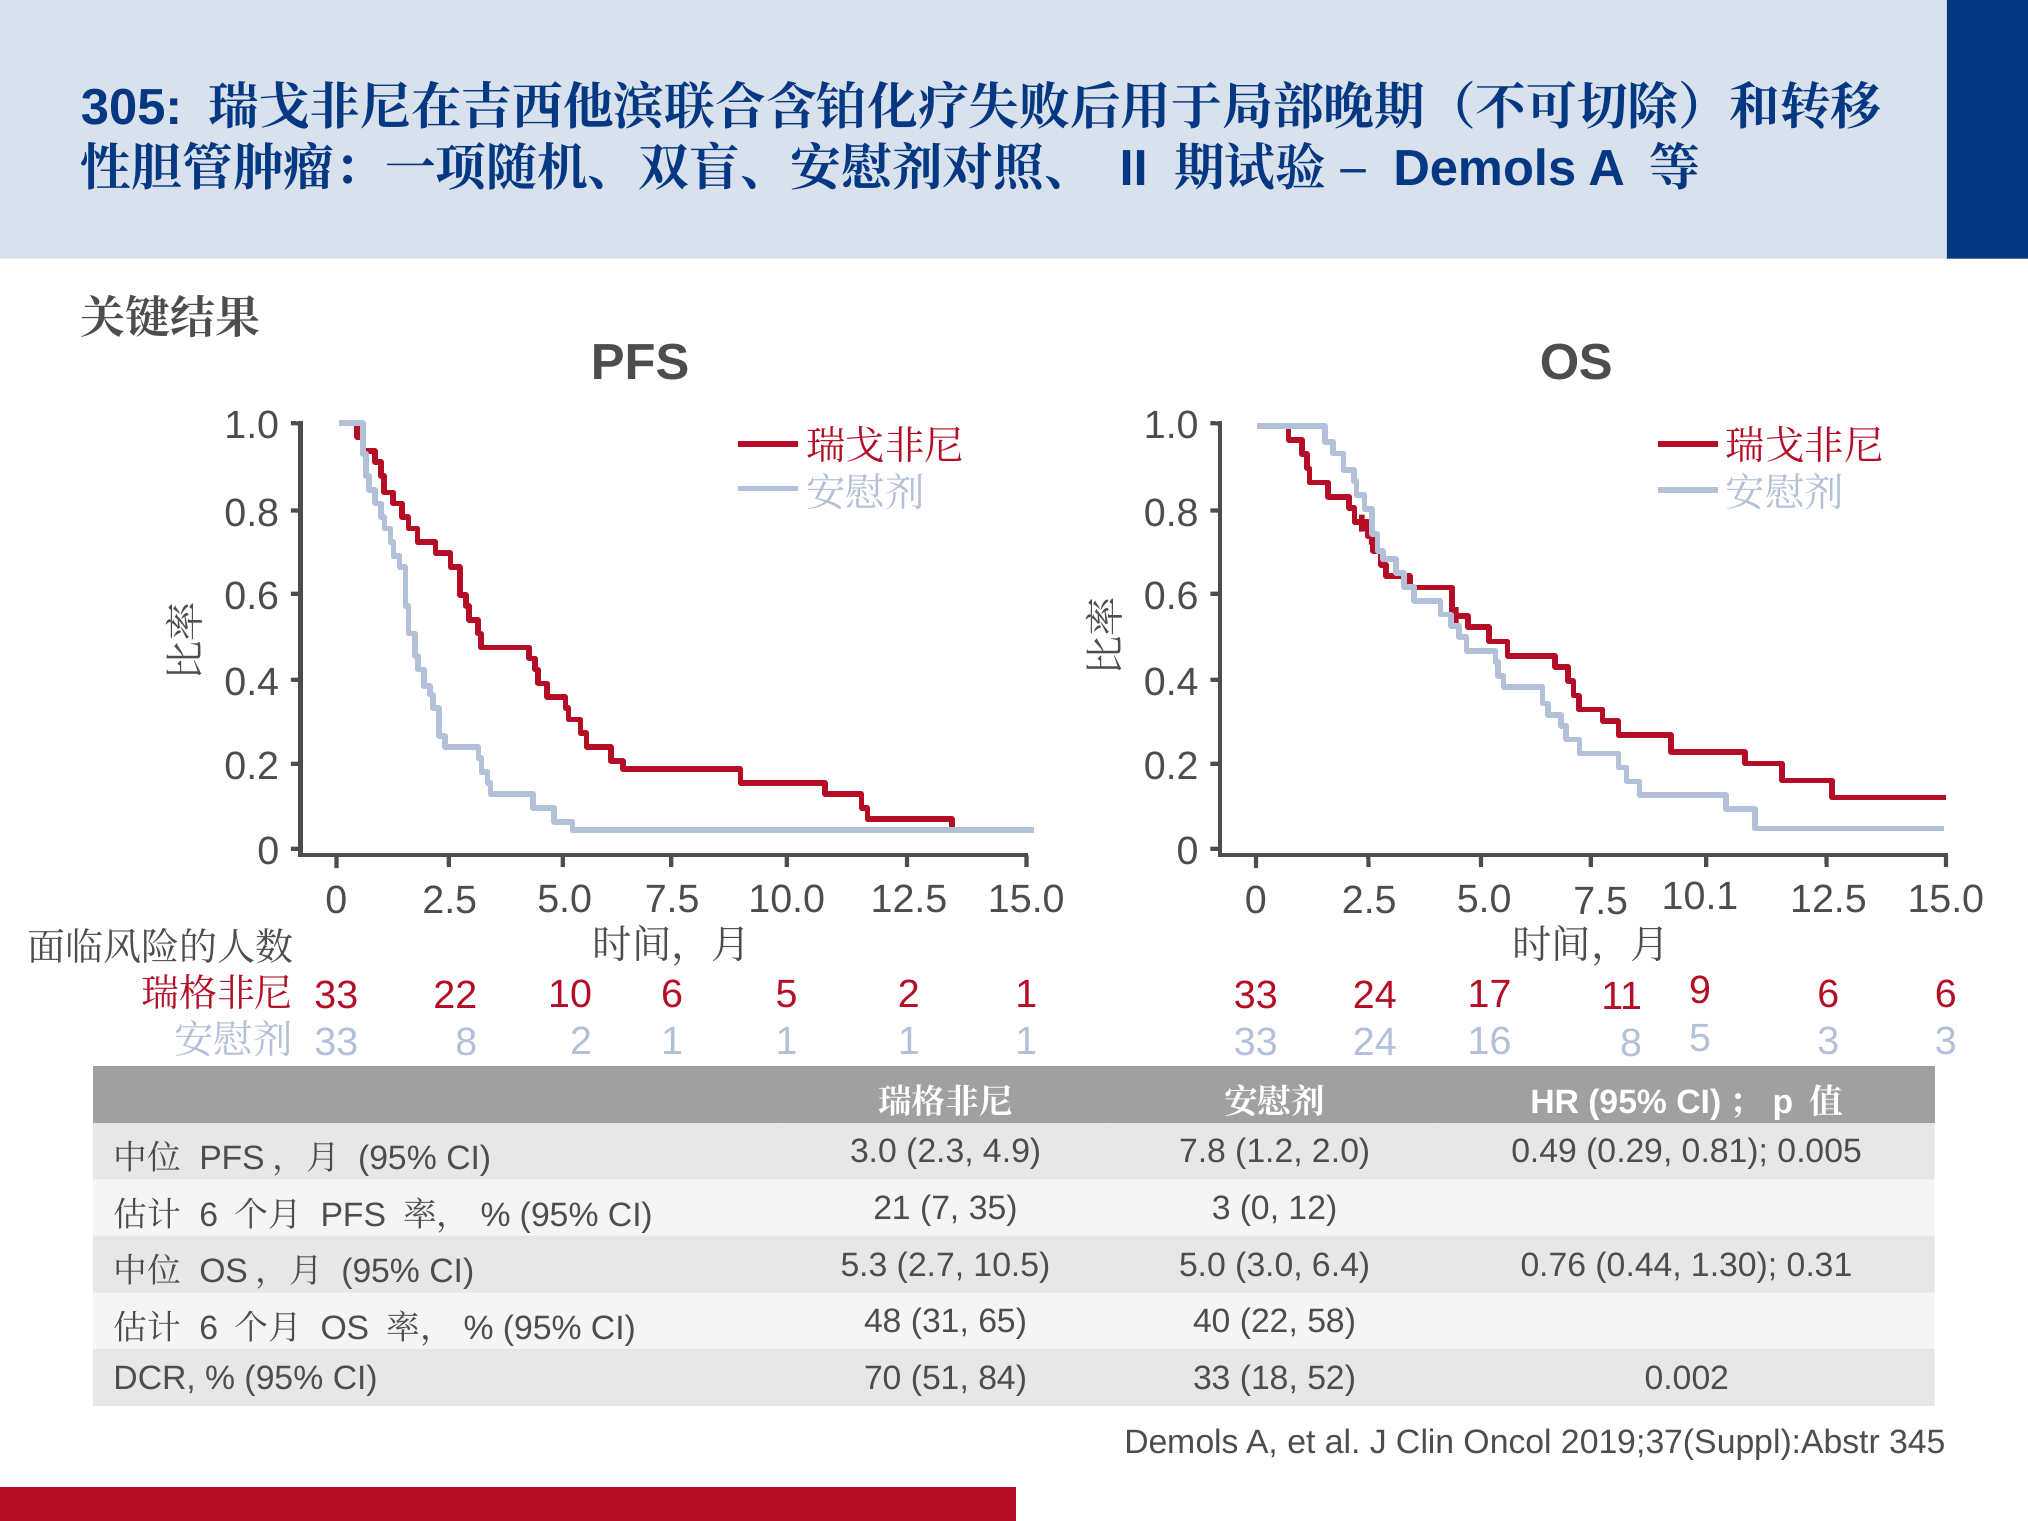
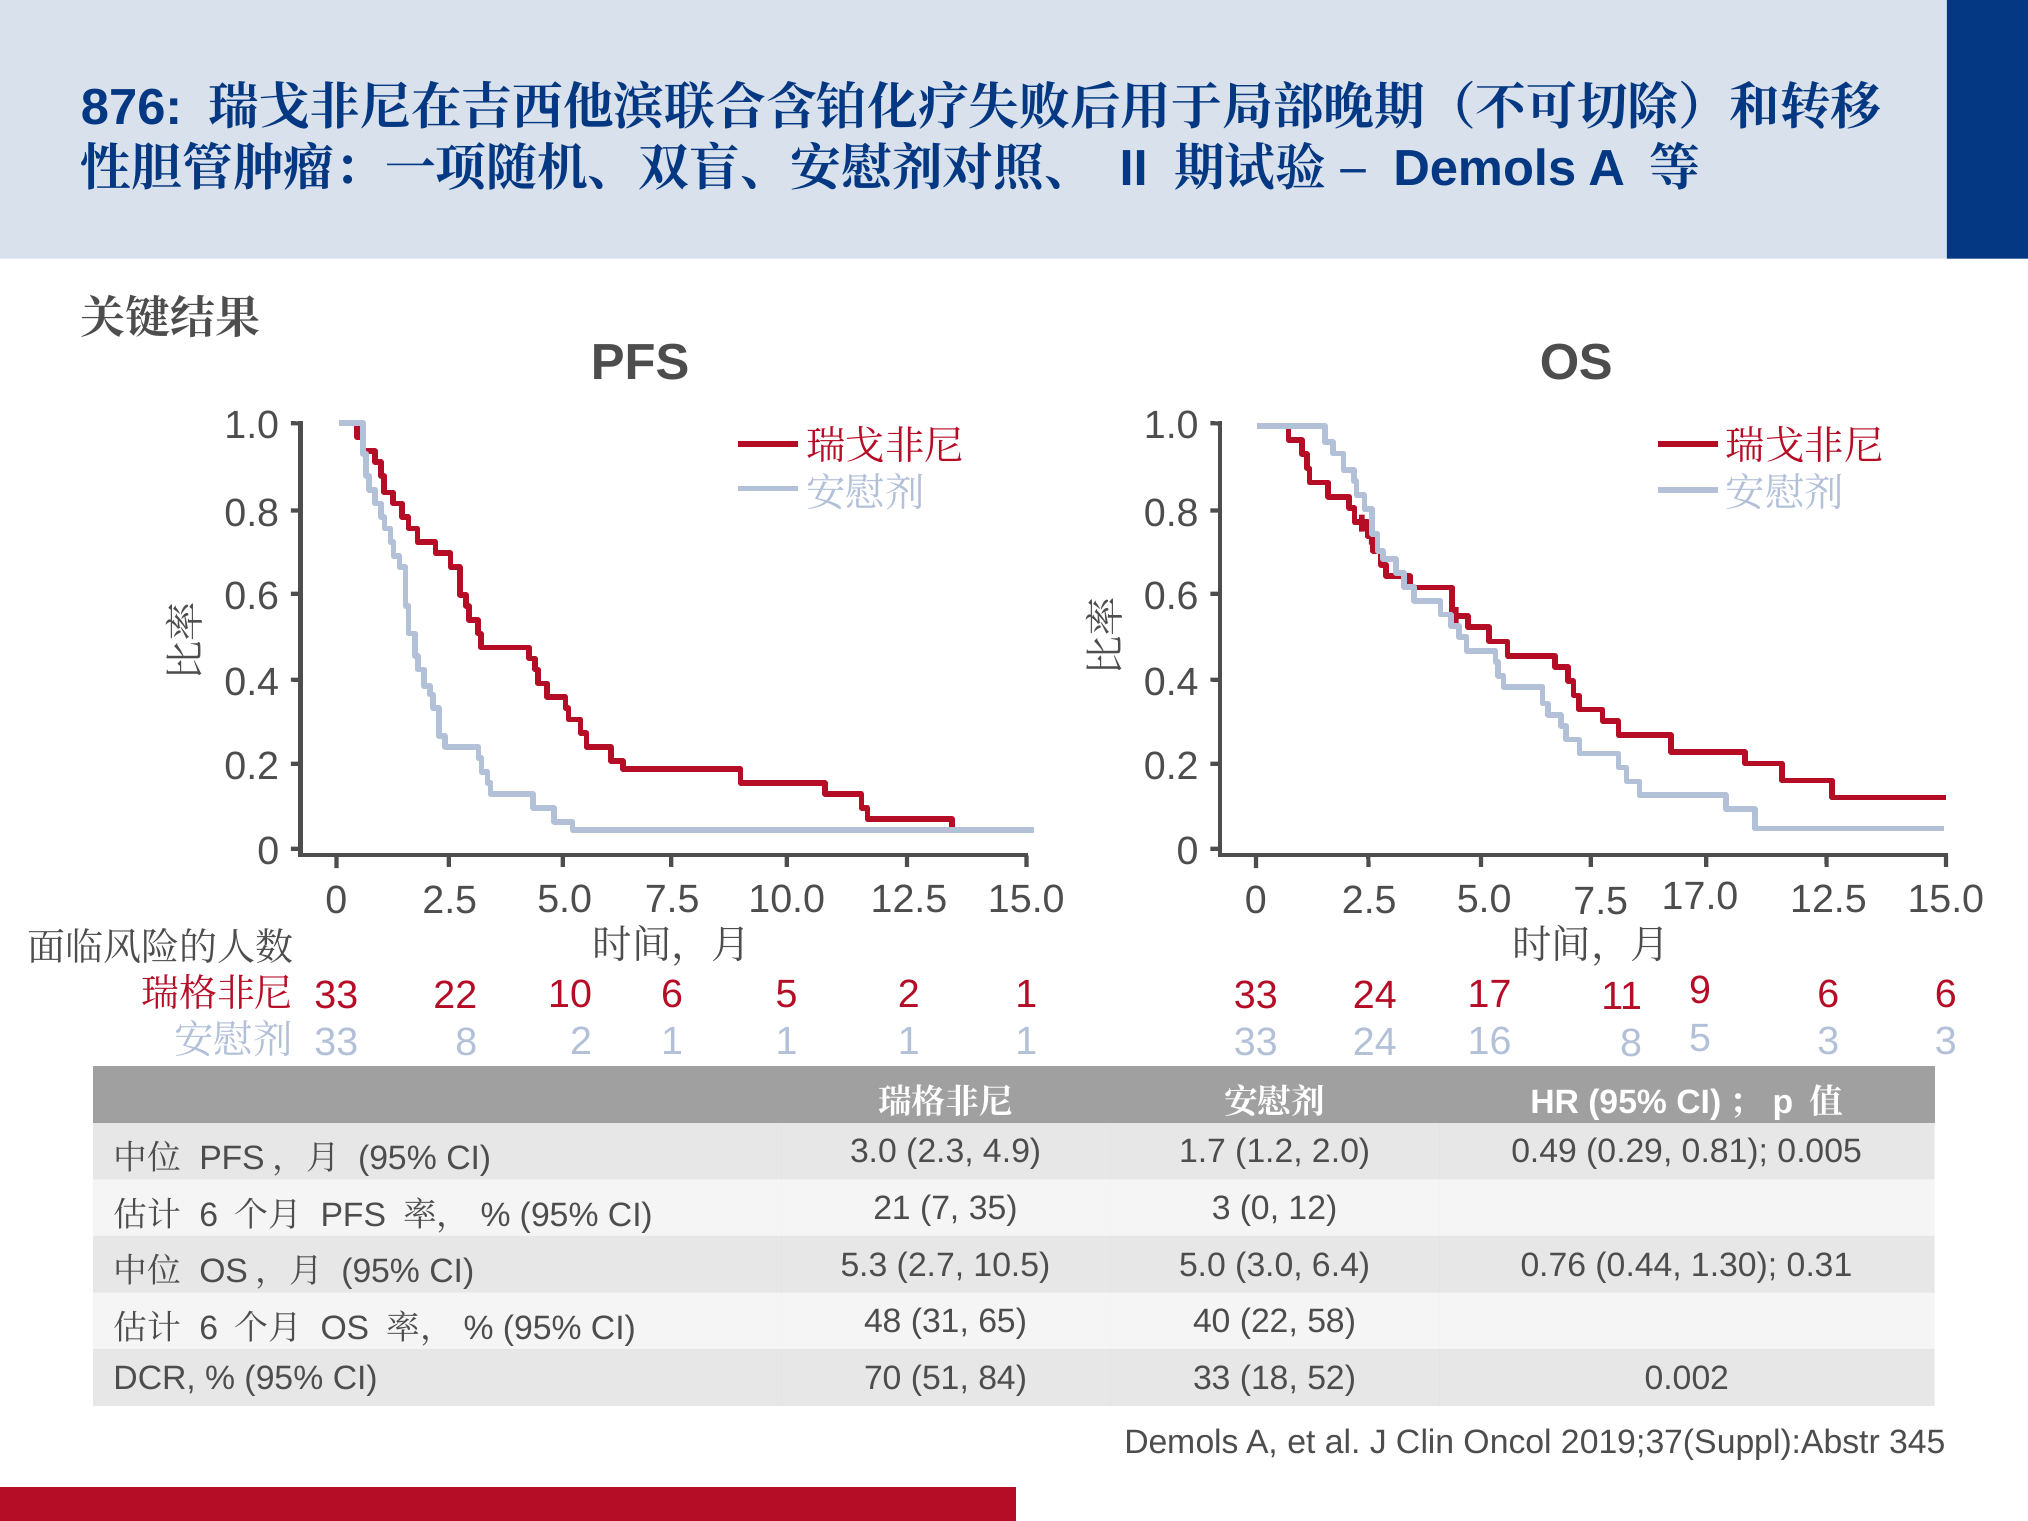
305: 305 -> 876
10.1: 10.1 -> 17.0
7.8: 7.8 -> 1.7
